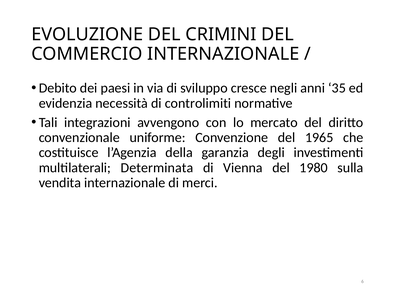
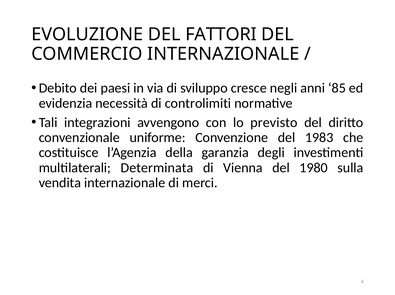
CRIMINI: CRIMINI -> FATTORI
35: 35 -> 85
mercato: mercato -> previsto
1965: 1965 -> 1983
